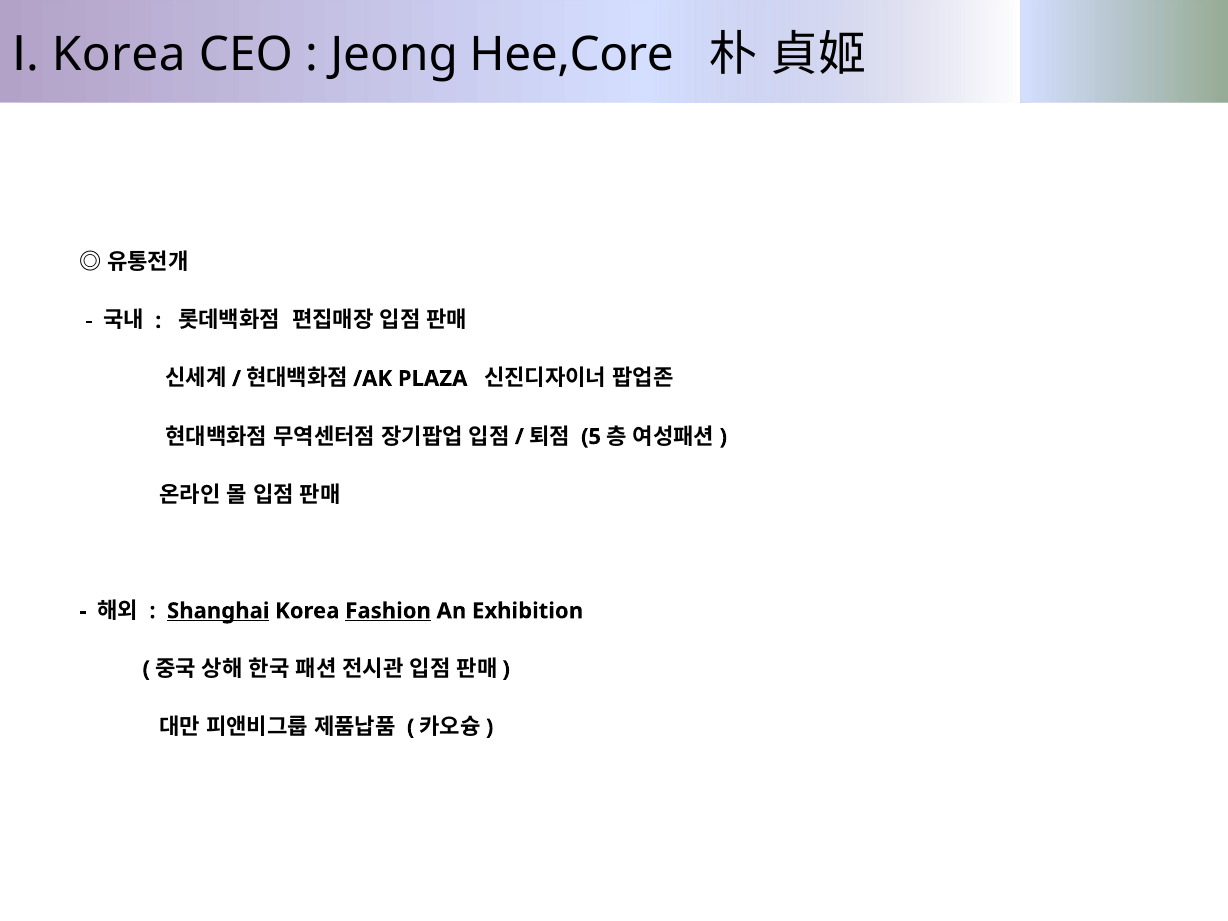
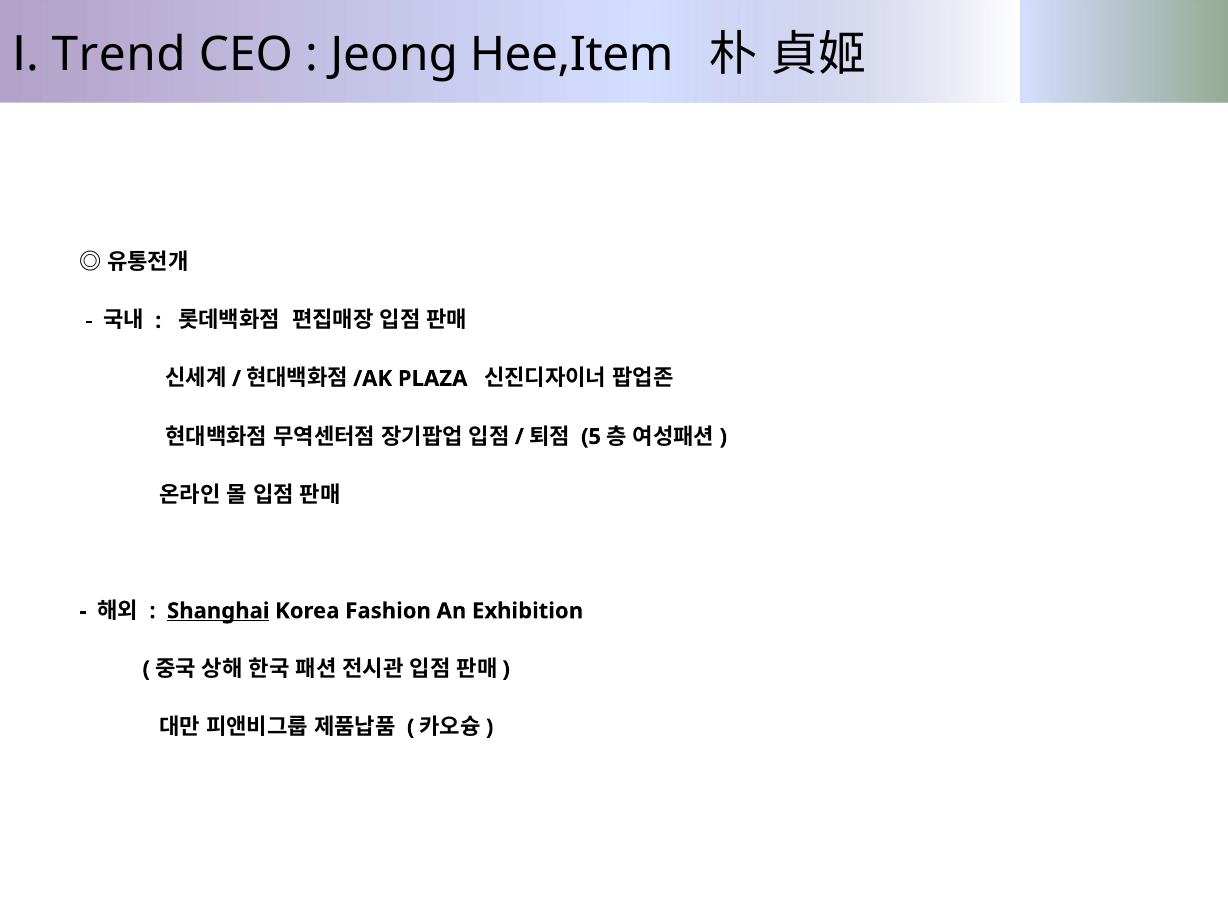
Korea at (119, 55): Korea -> Trend
Hee,Core: Hee,Core -> Hee,Item
Fashion underline: present -> none
